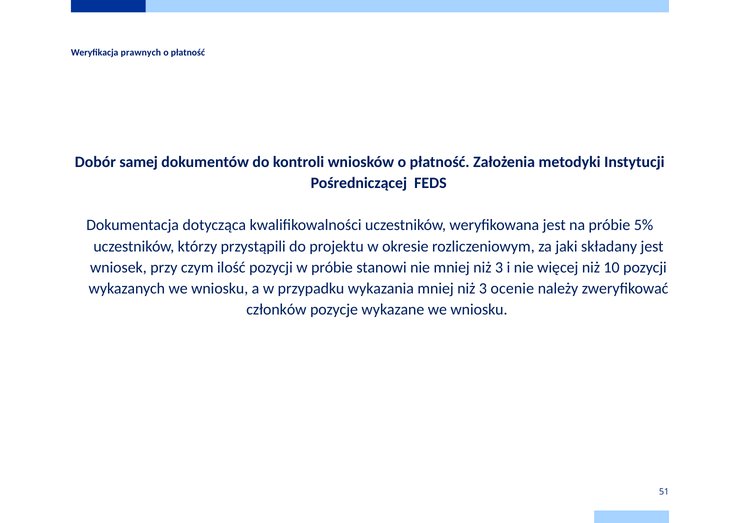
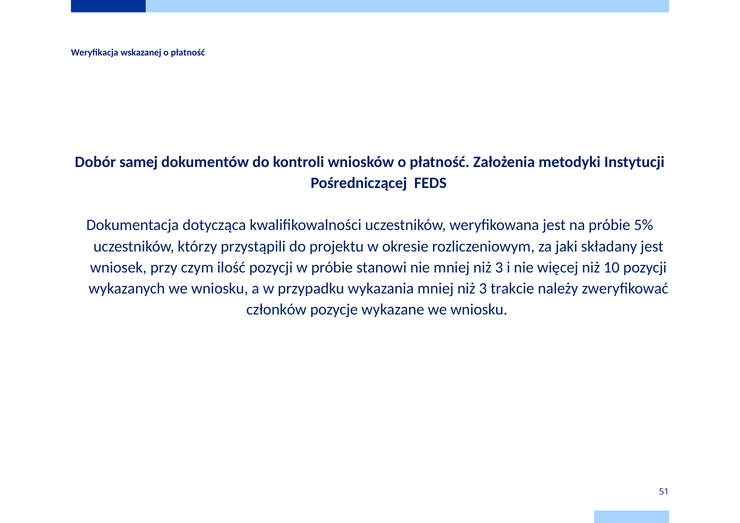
prawnych: prawnych -> wskazanej
ocenie: ocenie -> trakcie
